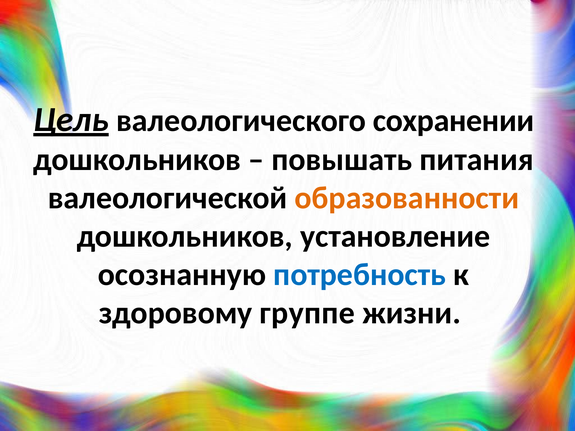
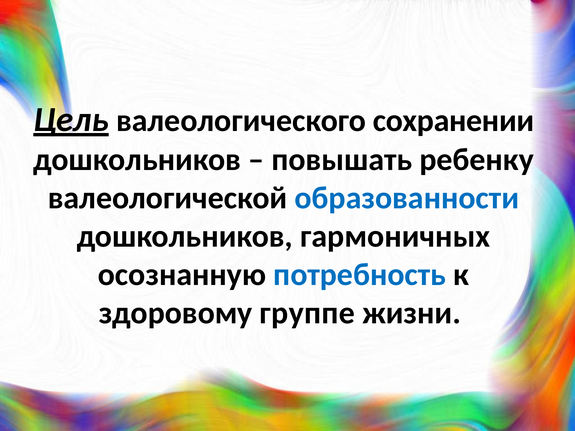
питания: питания -> ребенку
образованности colour: orange -> blue
установление: установление -> гармоничных
